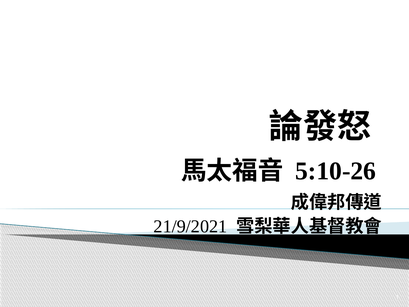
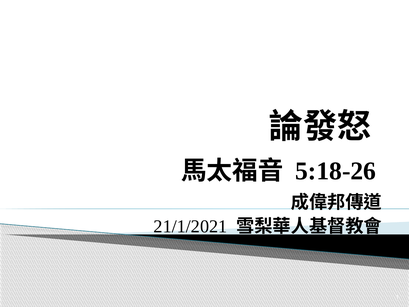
5:10-26: 5:10-26 -> 5:18-26
21/9/2021: 21/9/2021 -> 21/1/2021
